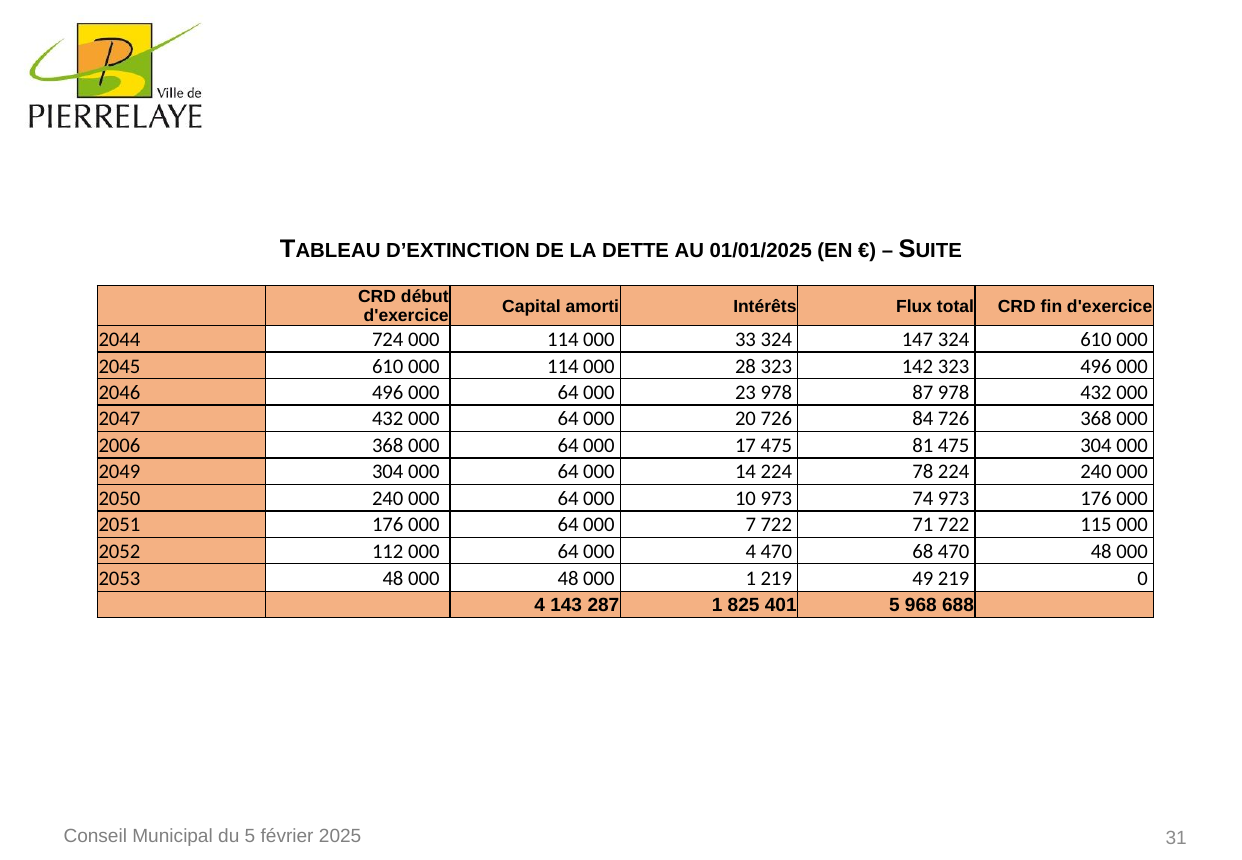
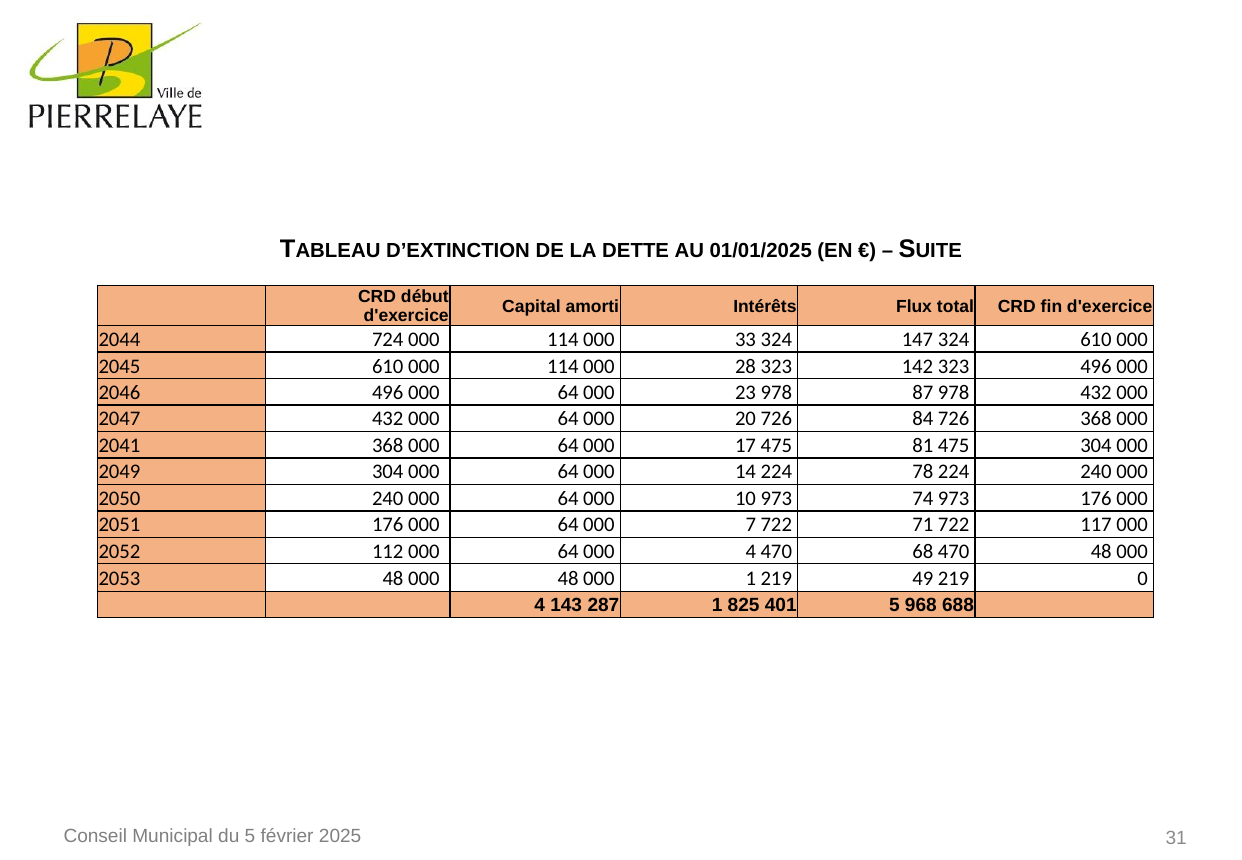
2006: 2006 -> 2041
115: 115 -> 117
